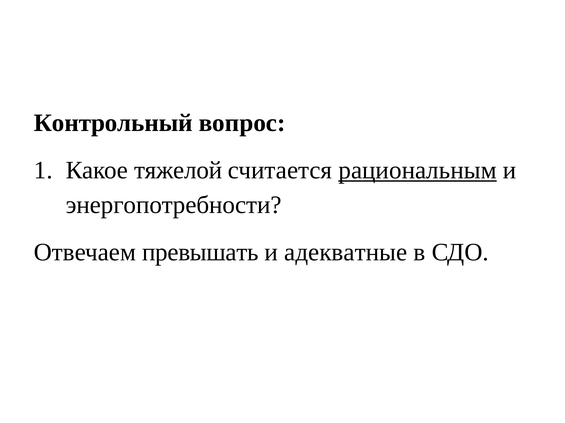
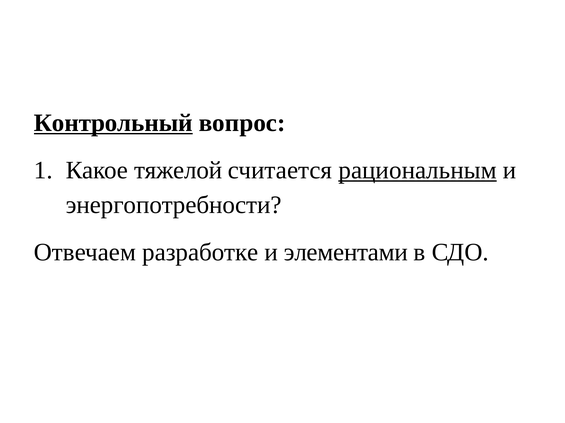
Контрольный underline: none -> present
превышать: превышать -> разработке
адекватные: адекватные -> элементами
